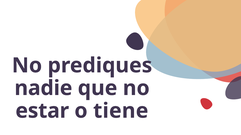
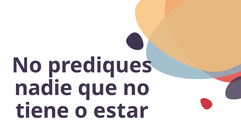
estar: estar -> tiene
tiene: tiene -> estar
